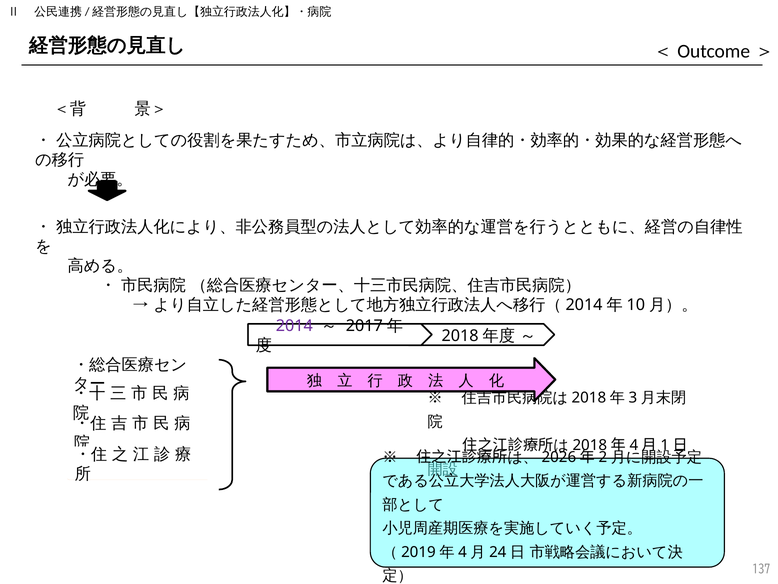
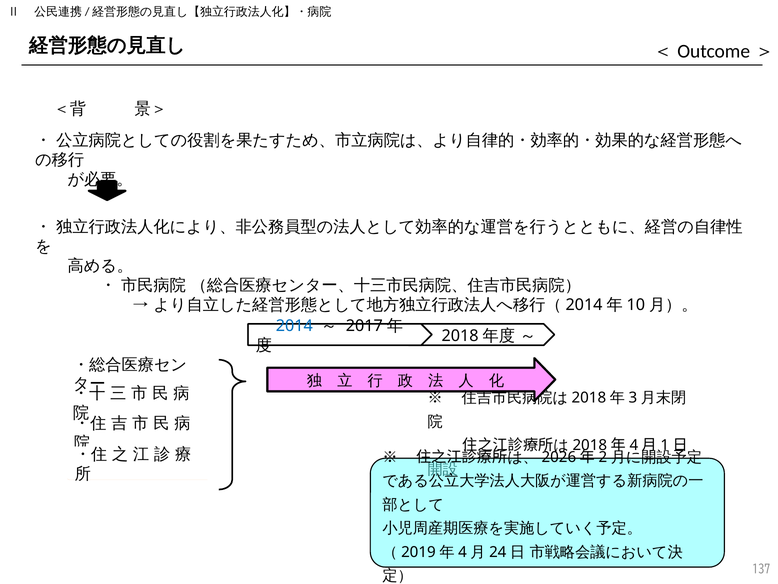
2014 colour: purple -> blue
